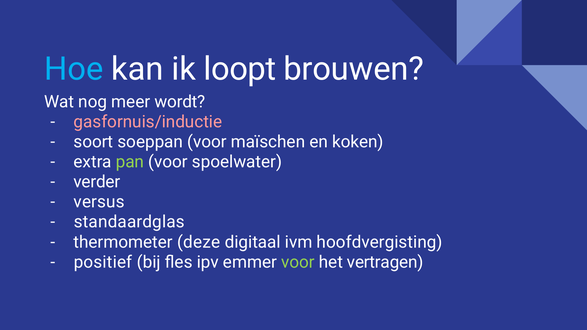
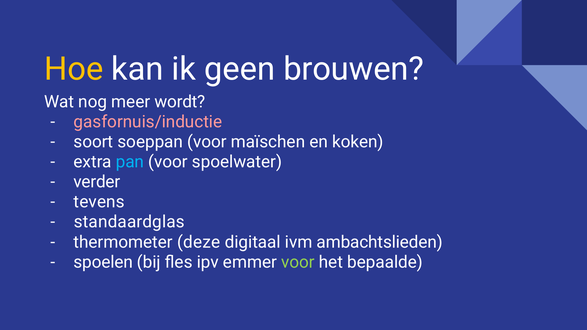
Hoe colour: light blue -> yellow
loopt: loopt -> geen
pan colour: light green -> light blue
versus: versus -> tevens
hoofdvergisting: hoofdvergisting -> ambachtslieden
positief: positief -> spoelen
vertragen: vertragen -> bepaalde
